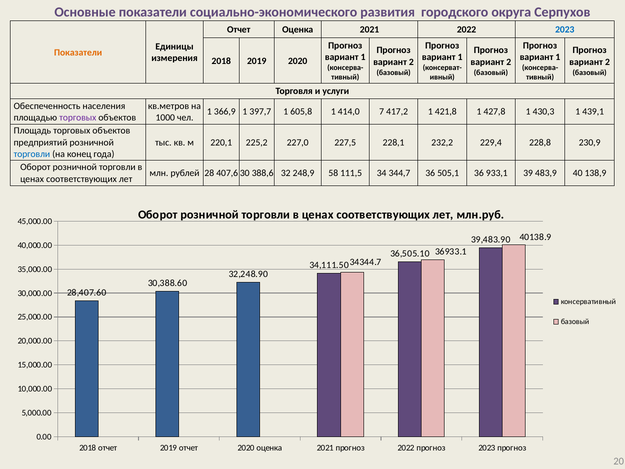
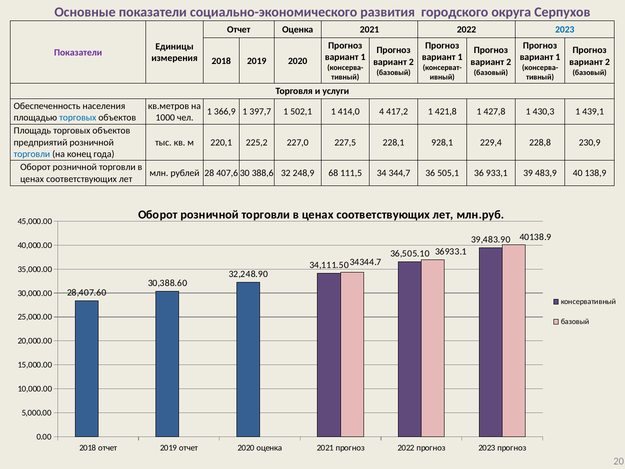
Показатели at (78, 52) colour: orange -> purple
605,8: 605,8 -> 502,1
7: 7 -> 4
торговых at (78, 118) colour: purple -> blue
232,2: 232,2 -> 928,1
58: 58 -> 68
